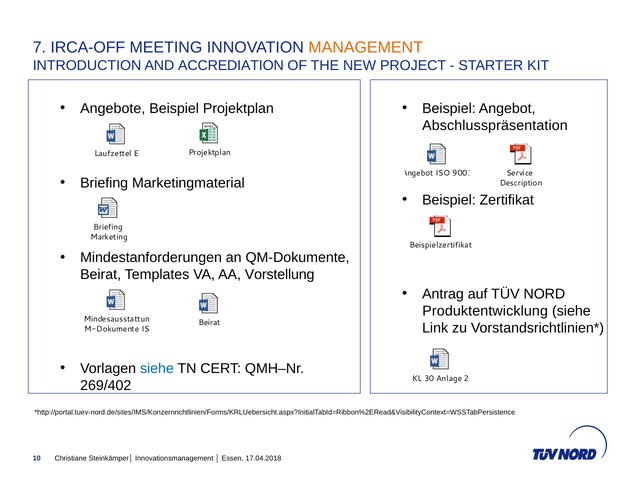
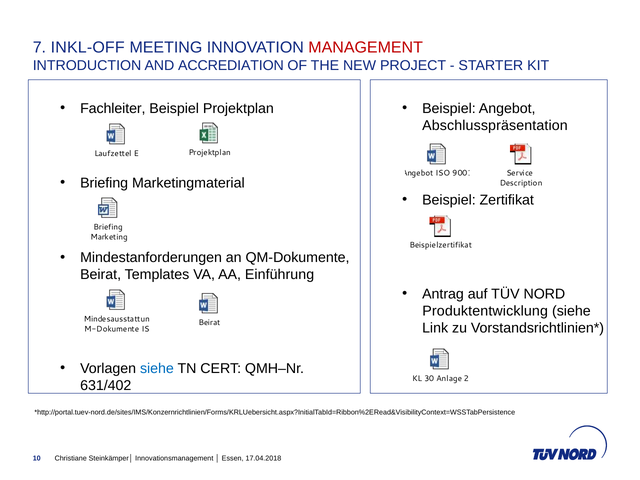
IRCA-OFF: IRCA-OFF -> INKL-OFF
MANAGEMENT colour: orange -> red
Angebote: Angebote -> Fachleiter
Vorstellung: Vorstellung -> Einführung
269/402: 269/402 -> 631/402
